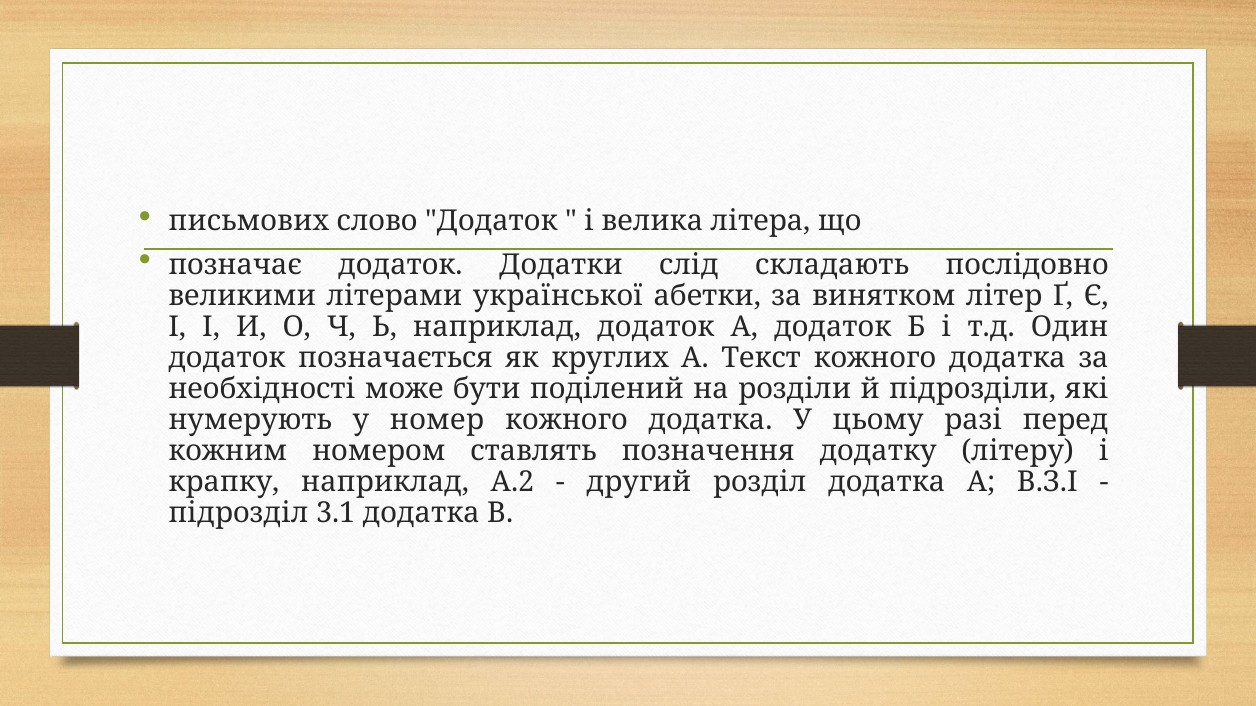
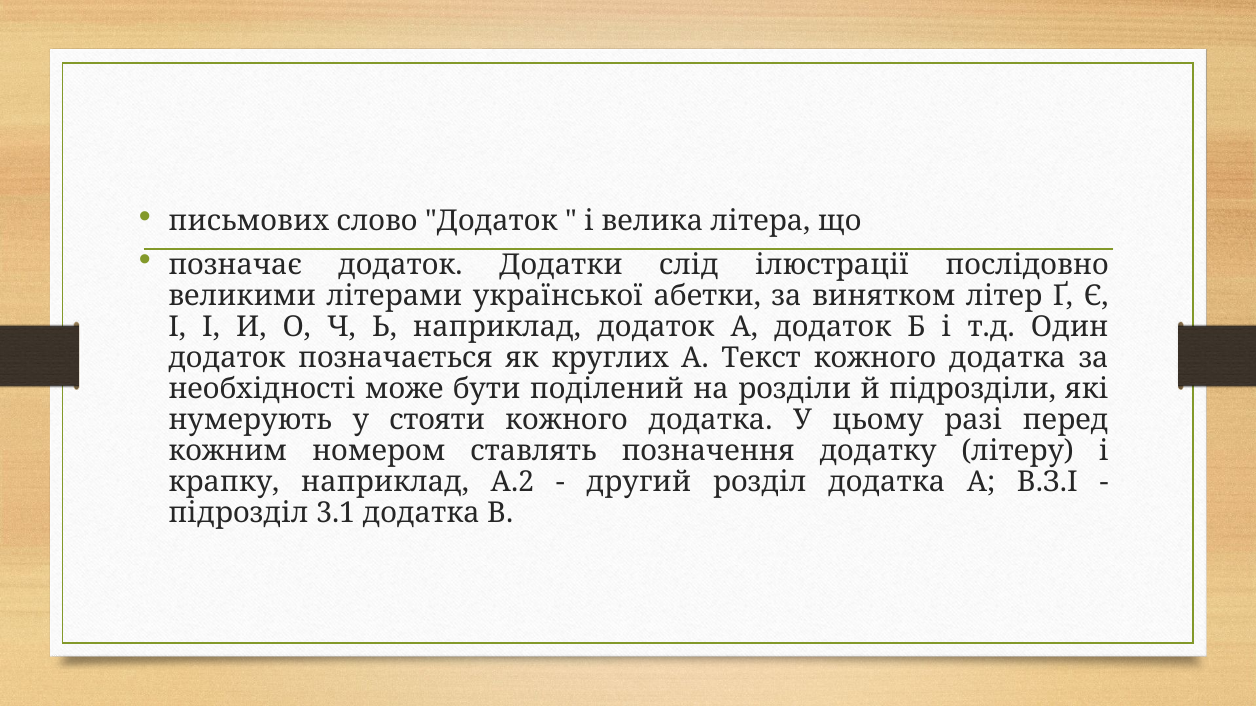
складають: складають -> ілюстрації
номер: номер -> стояти
